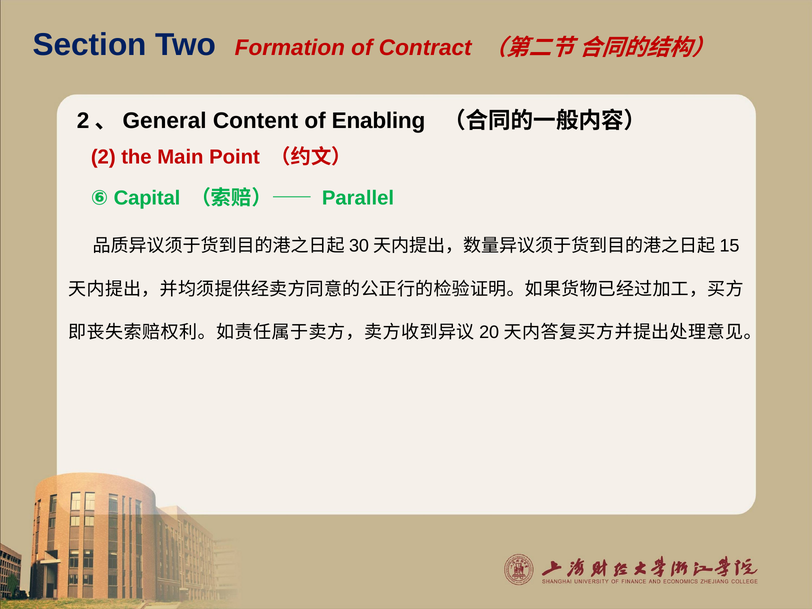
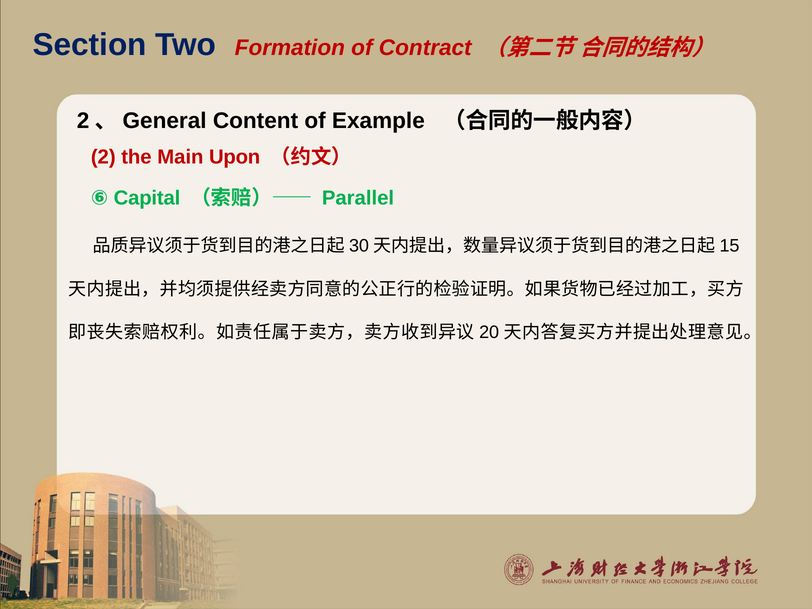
Enabling: Enabling -> Example
Point: Point -> Upon
